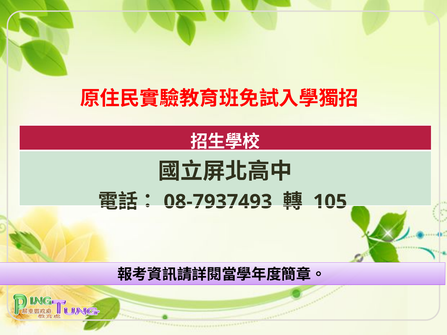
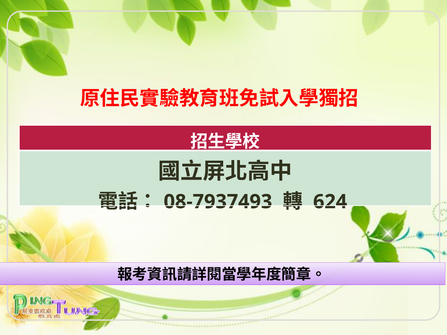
105: 105 -> 624
